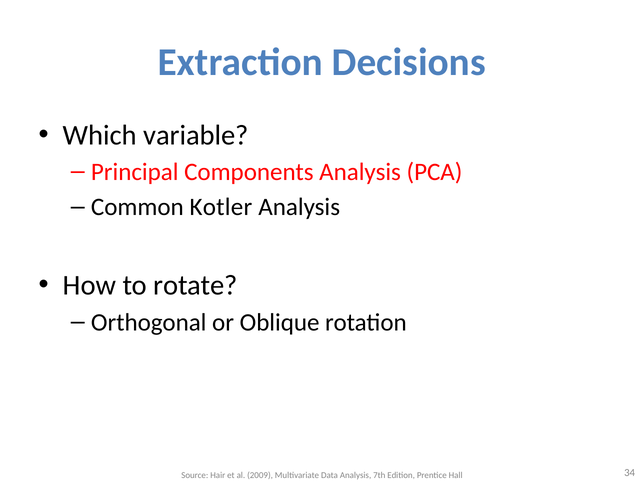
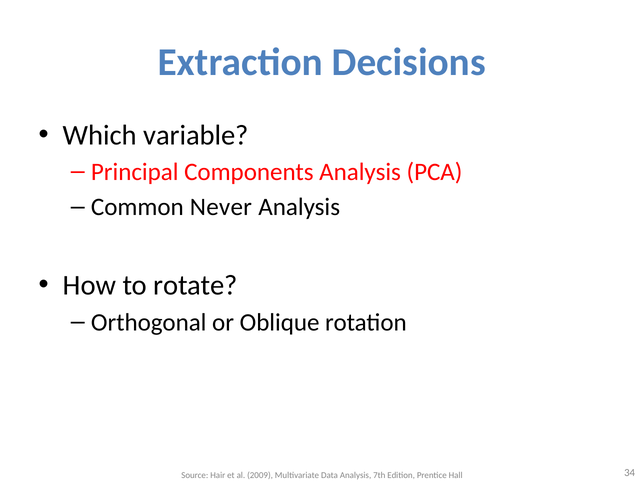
Kotler: Kotler -> Never
